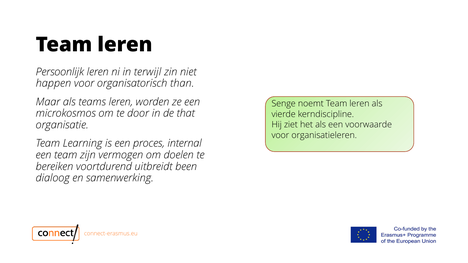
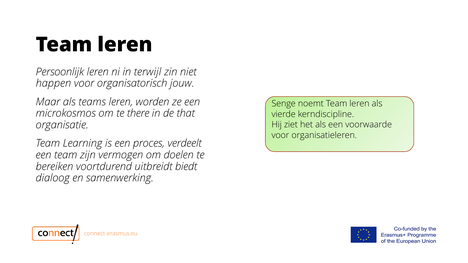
than: than -> jouw
door: door -> there
internal: internal -> verdeelt
been: been -> biedt
